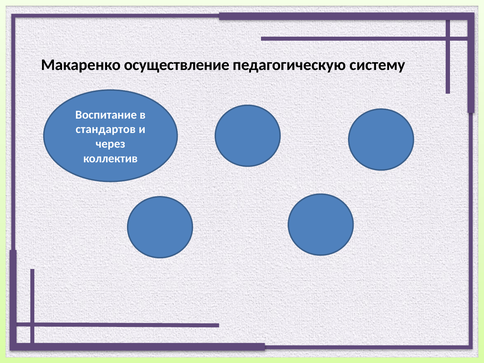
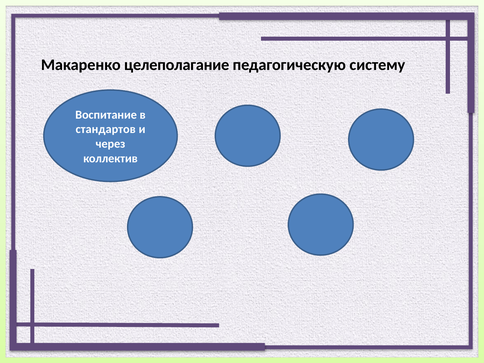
осуществление: осуществление -> целеполагание
